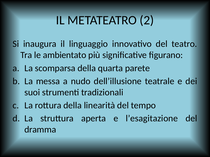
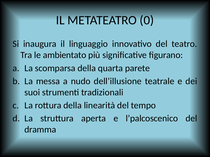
2: 2 -> 0
l’esagitazione: l’esagitazione -> l’palcoscenico
